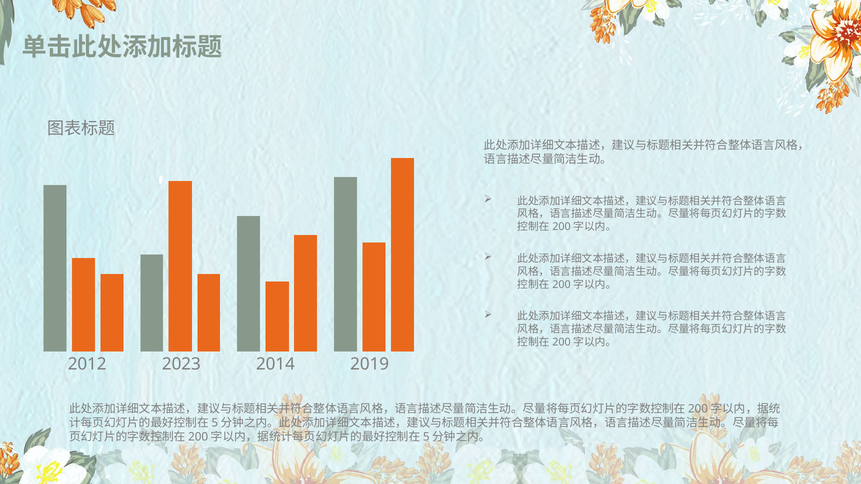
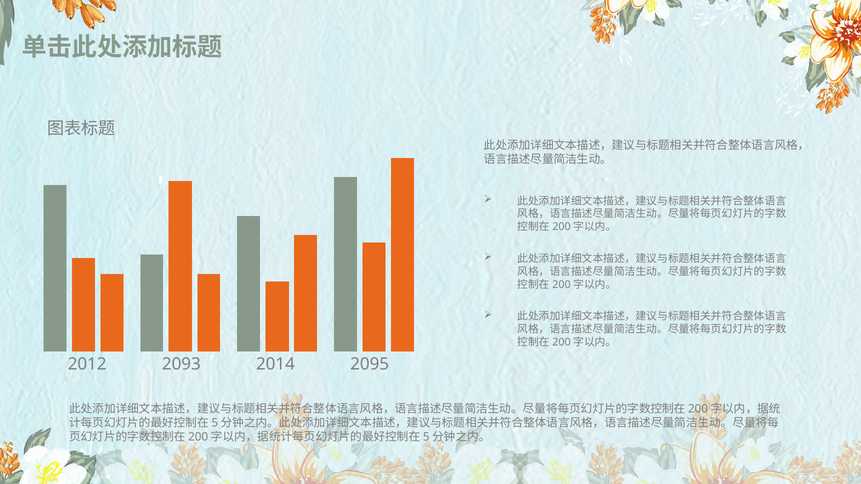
2023: 2023 -> 2093
2019: 2019 -> 2095
